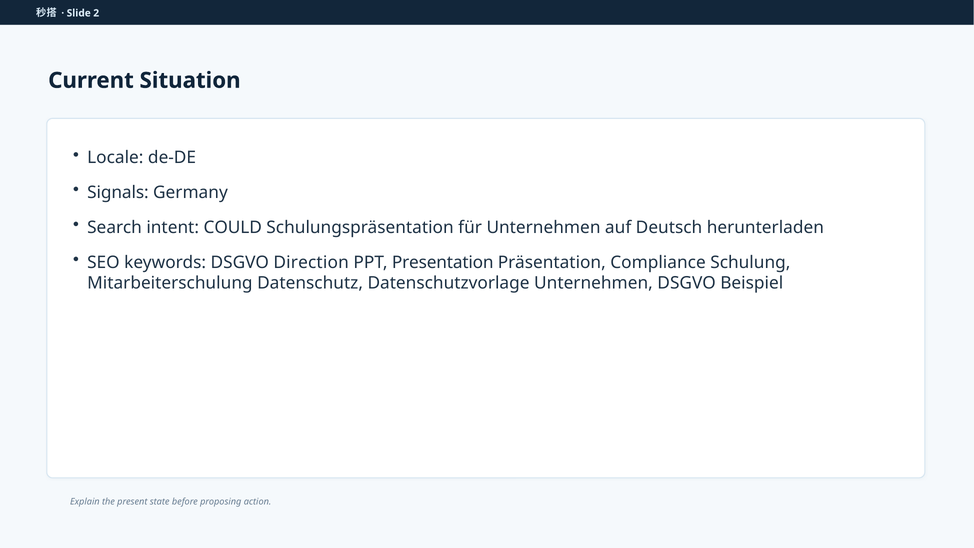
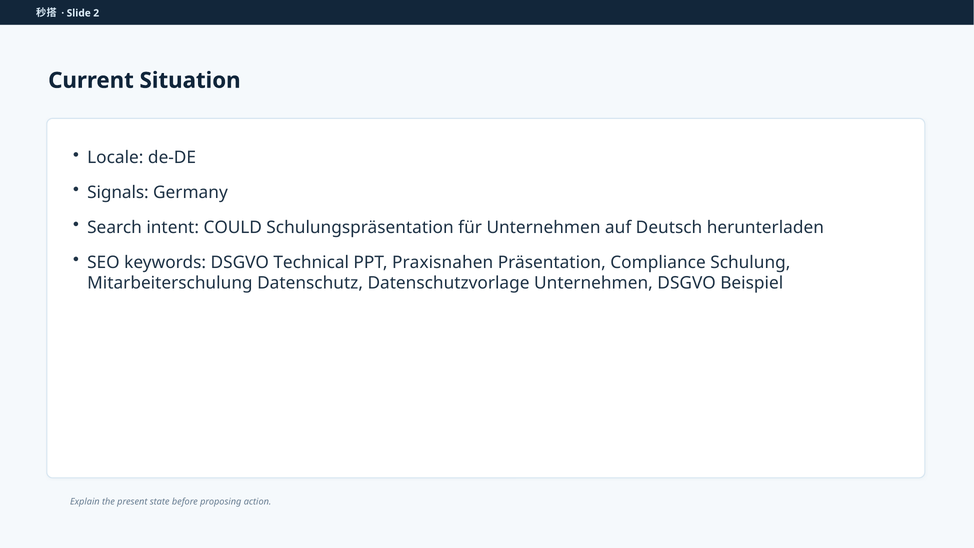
Direction: Direction -> Technical
Presentation: Presentation -> Praxisnahen
